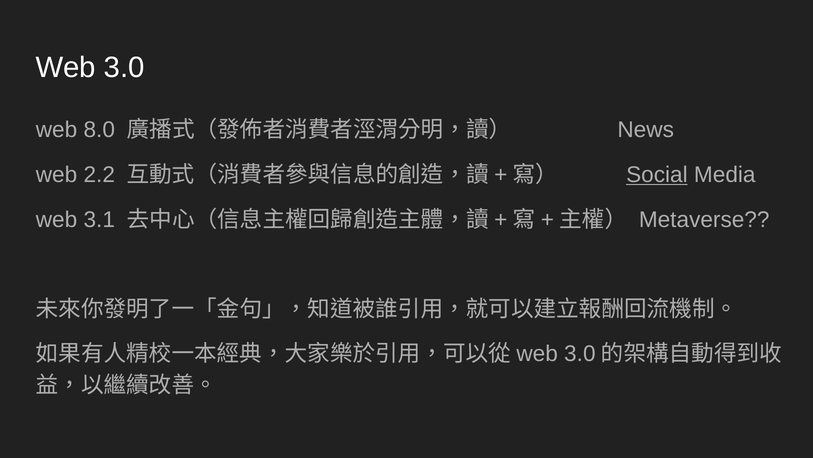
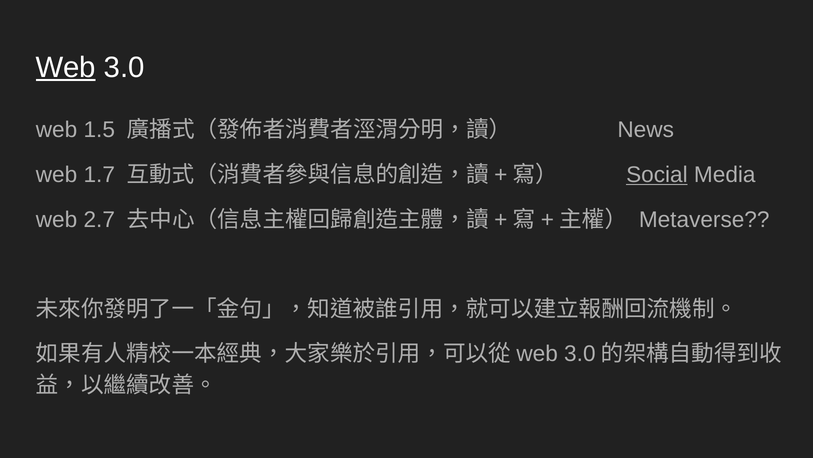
Web at (66, 67) underline: none -> present
8.0: 8.0 -> 1.5
2.2: 2.2 -> 1.7
3.1: 3.1 -> 2.7
